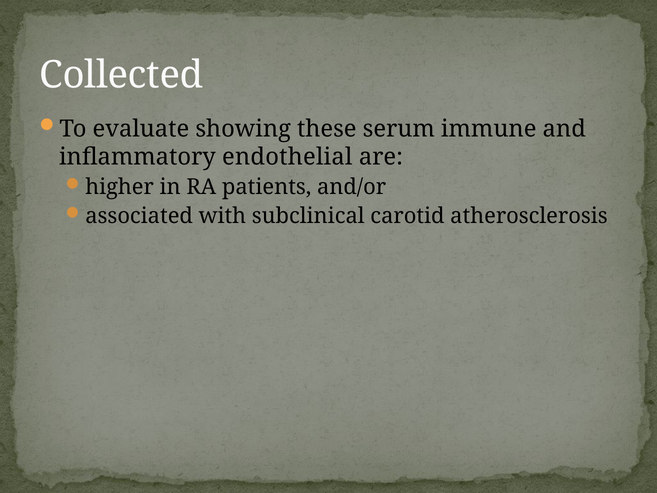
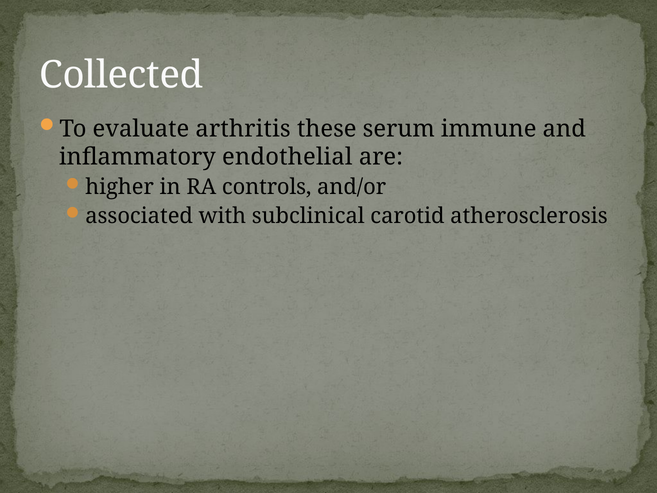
showing: showing -> arthritis
patients: patients -> controls
